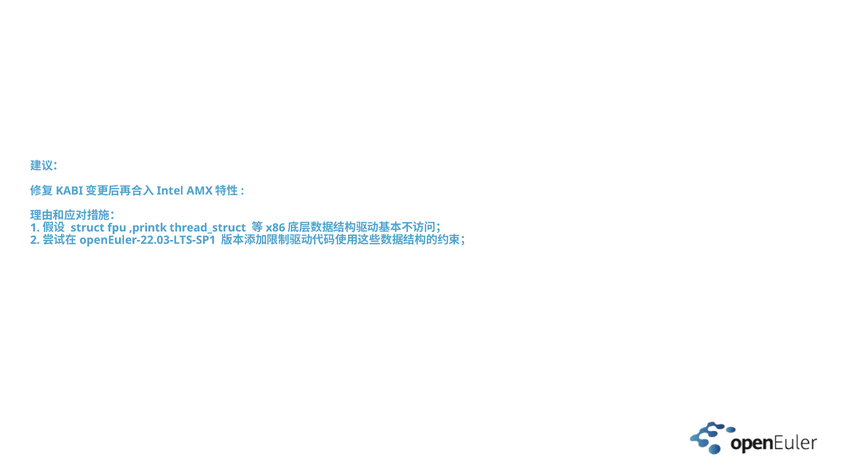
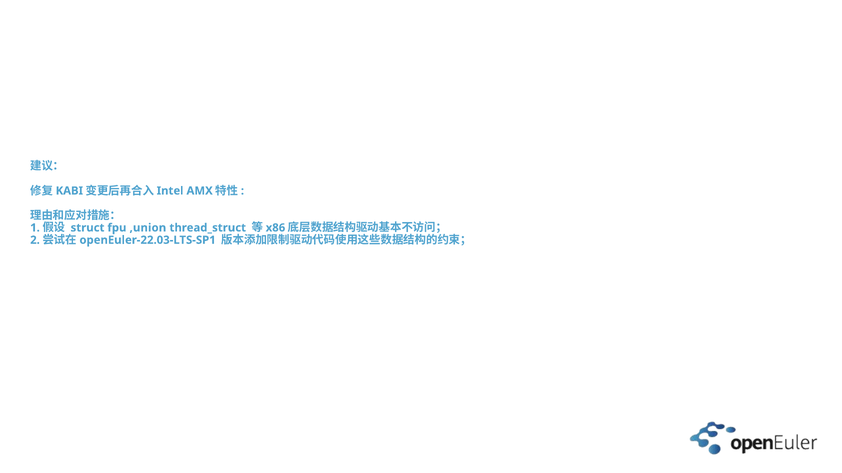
,printk: ,printk -> ,union
